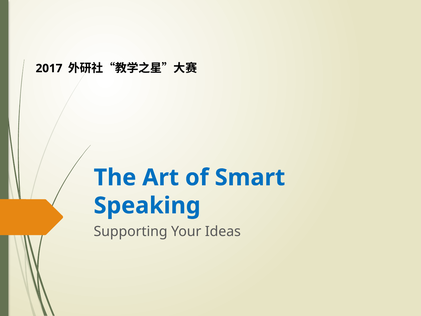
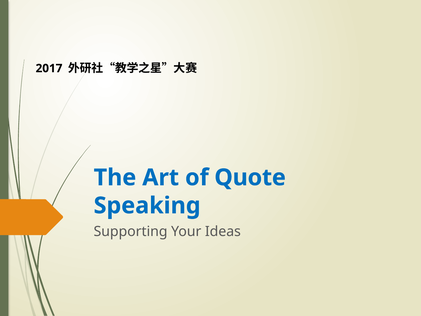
Smart: Smart -> Quote
